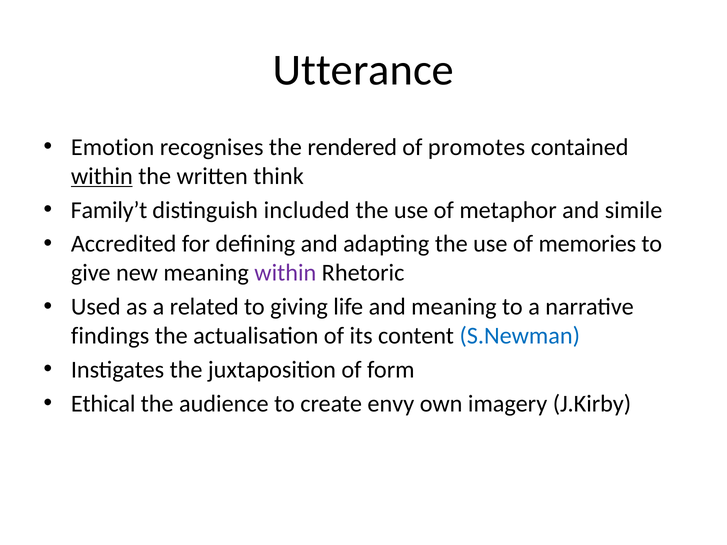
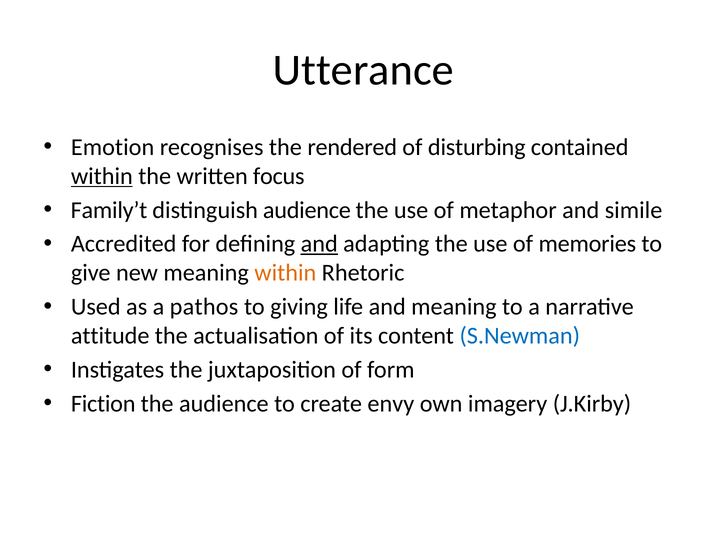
promotes: promotes -> disturbing
think: think -> focus
distinguish included: included -> audience
and at (319, 244) underline: none -> present
within at (285, 273) colour: purple -> orange
related: related -> pathos
findings: findings -> attitude
Ethical: Ethical -> Fiction
